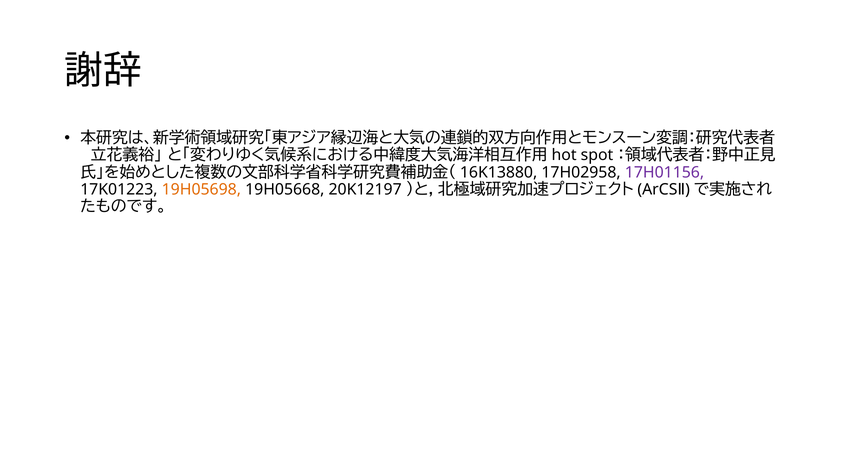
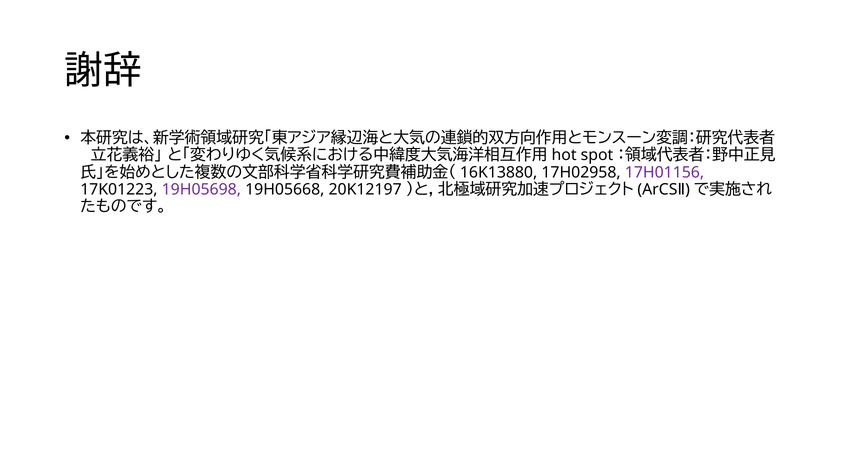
19H05698 colour: orange -> purple
